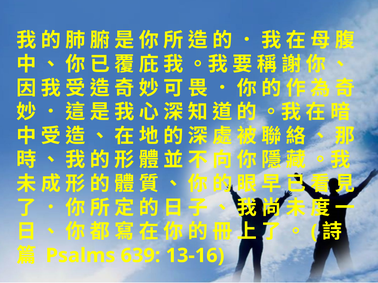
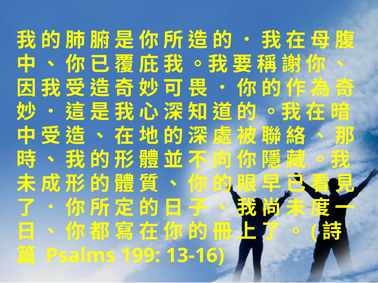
639: 639 -> 199
